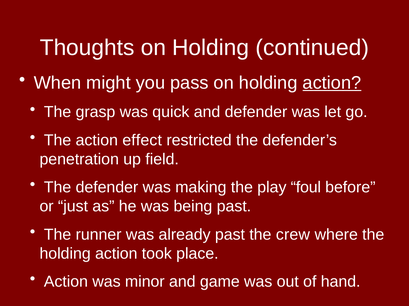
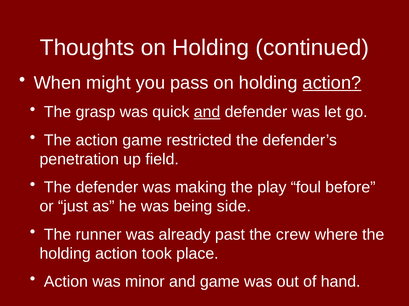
and at (207, 112) underline: none -> present
action effect: effect -> game
being past: past -> side
